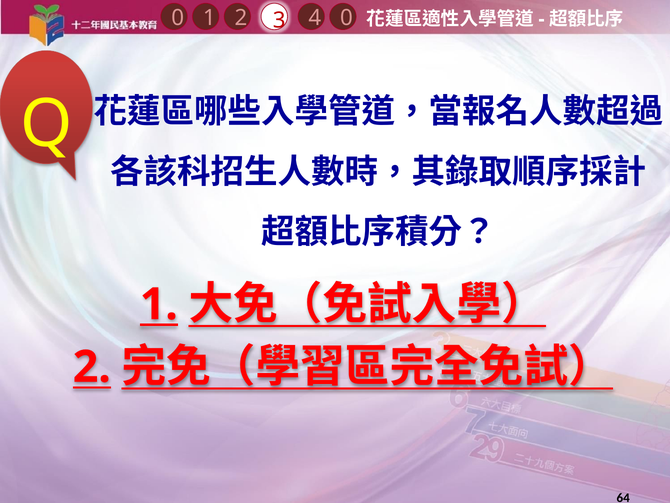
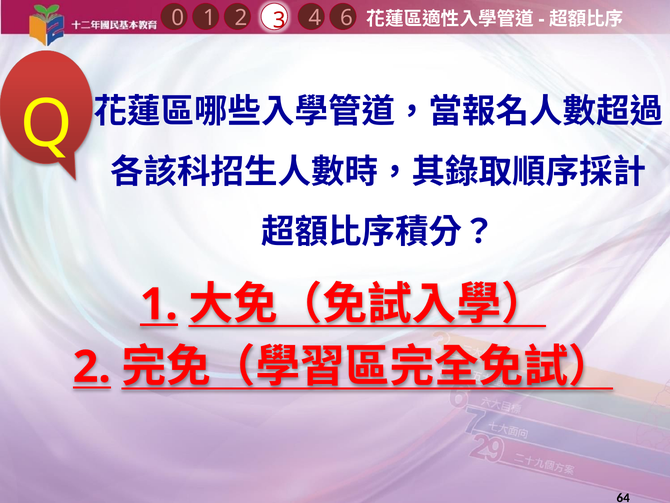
4 0: 0 -> 6
